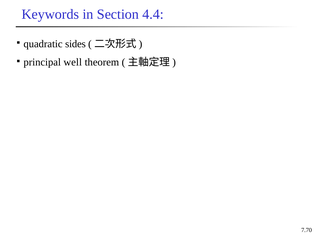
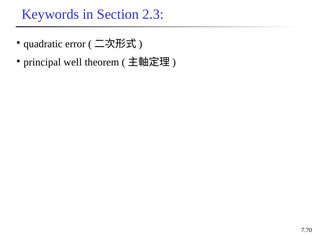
4.4: 4.4 -> 2.3
sides: sides -> error
